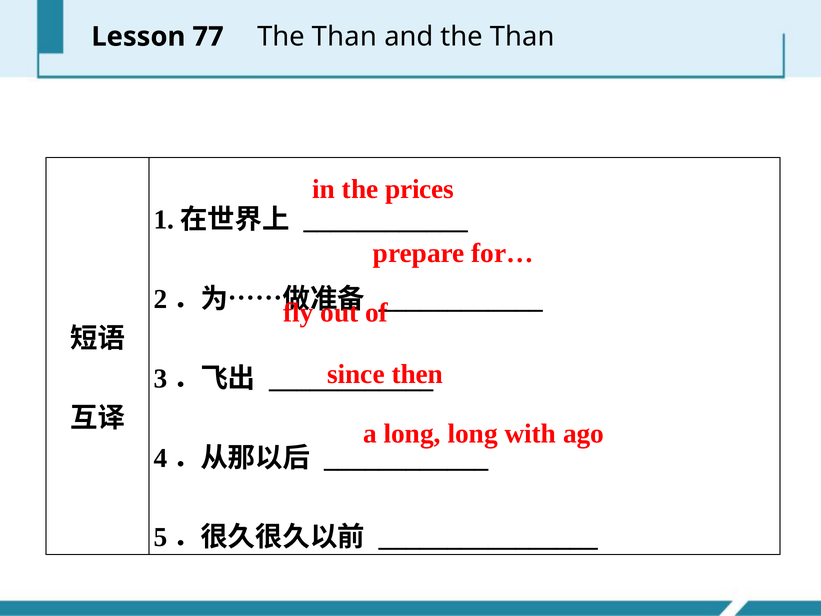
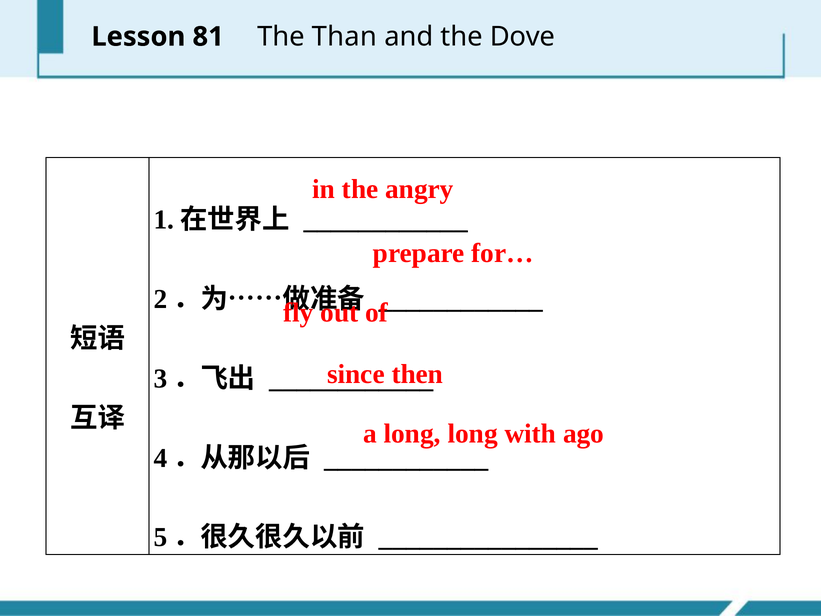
77: 77 -> 81
and the Than: Than -> Dove
prices: prices -> angry
